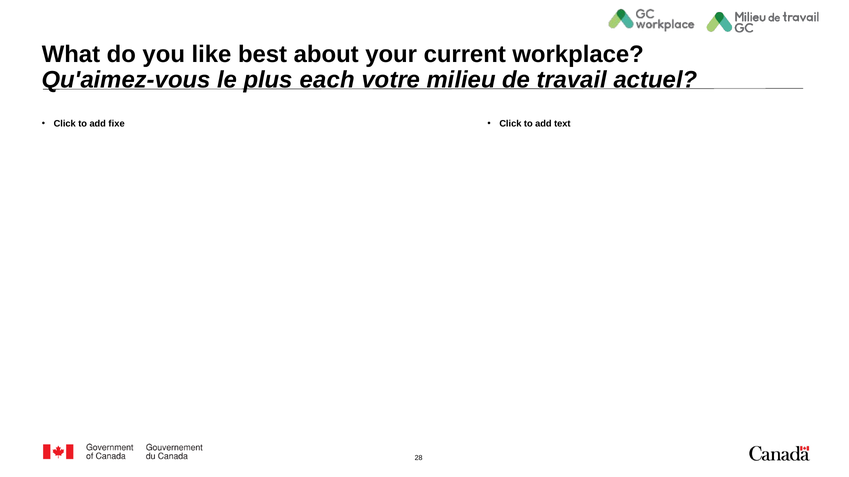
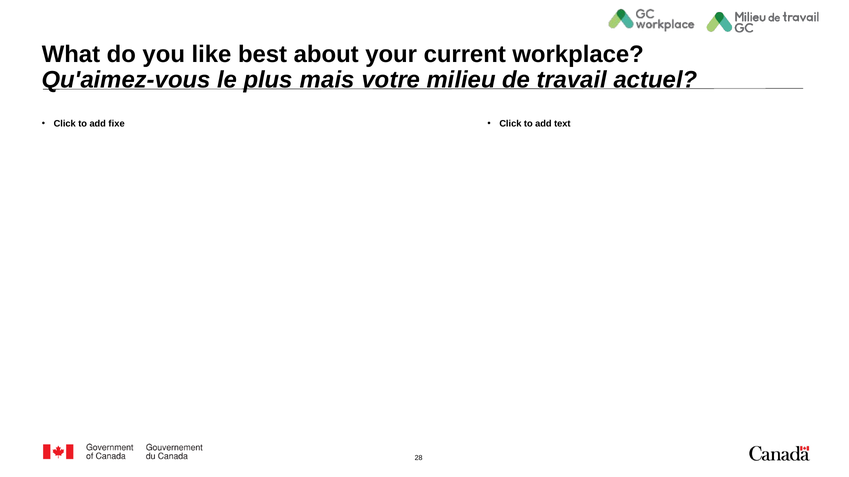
each: each -> mais
